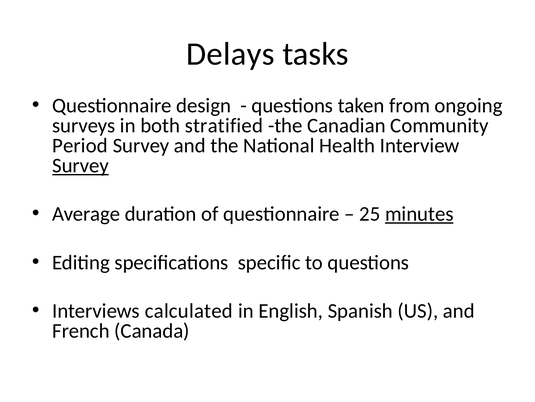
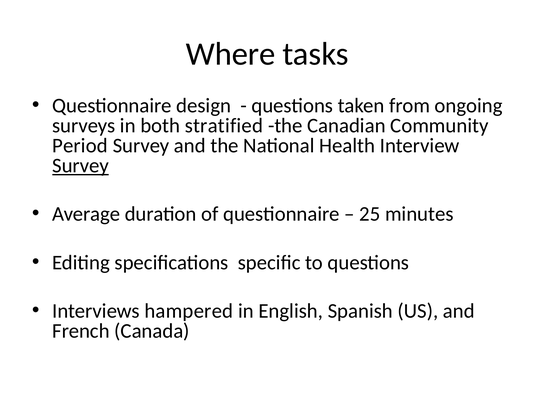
Delays: Delays -> Where
minutes underline: present -> none
calculated: calculated -> hampered
